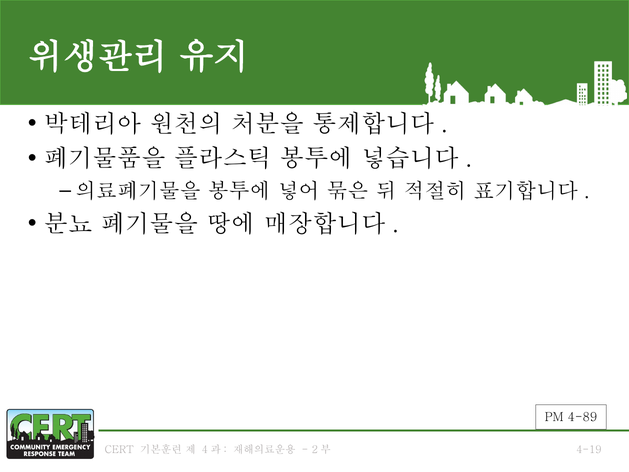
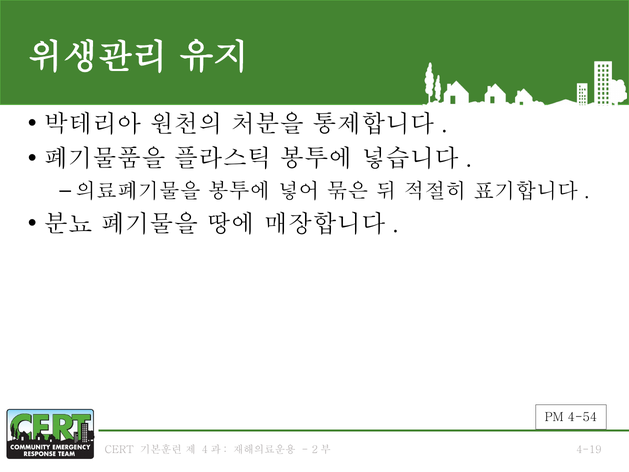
4-89: 4-89 -> 4-54
